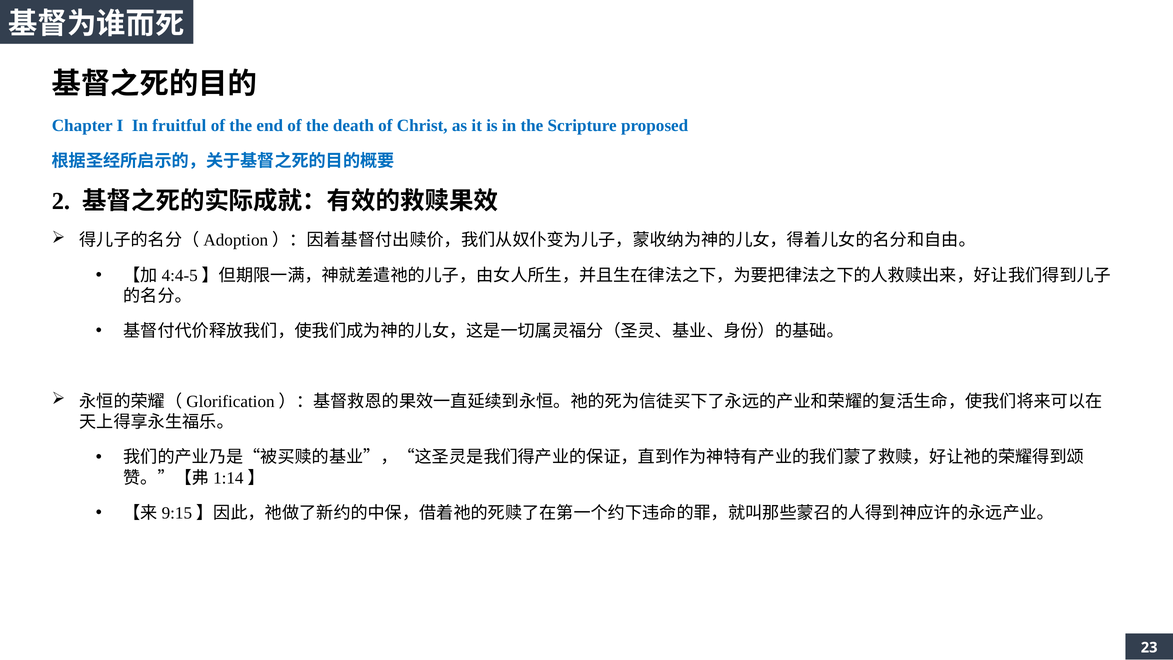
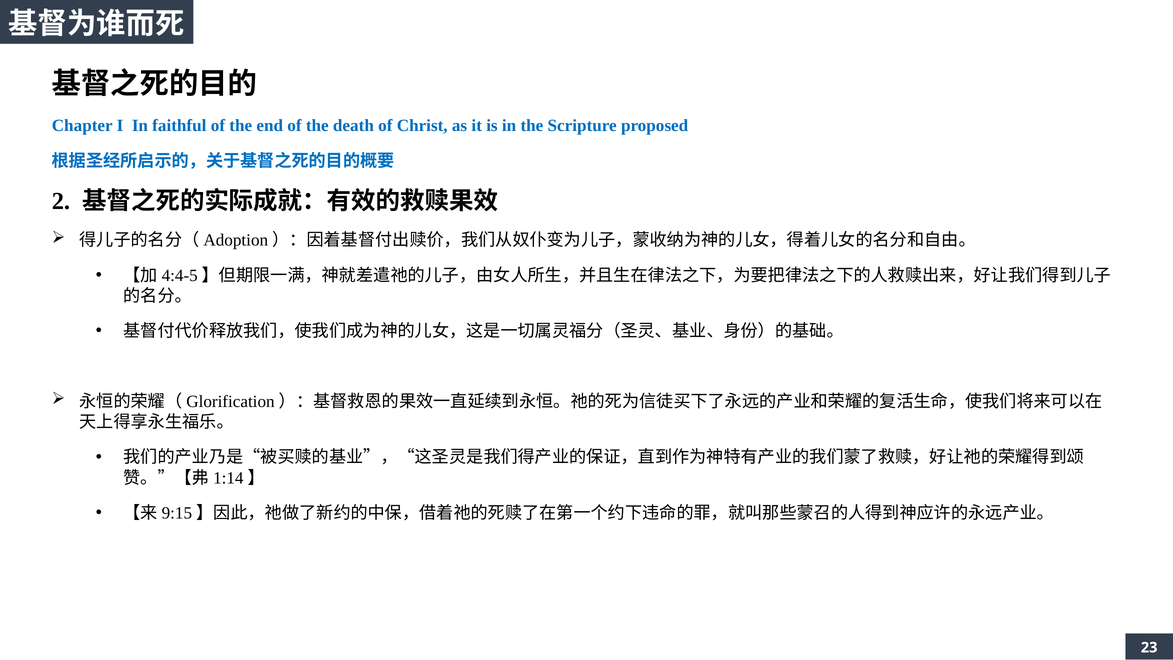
fruitful: fruitful -> faithful
